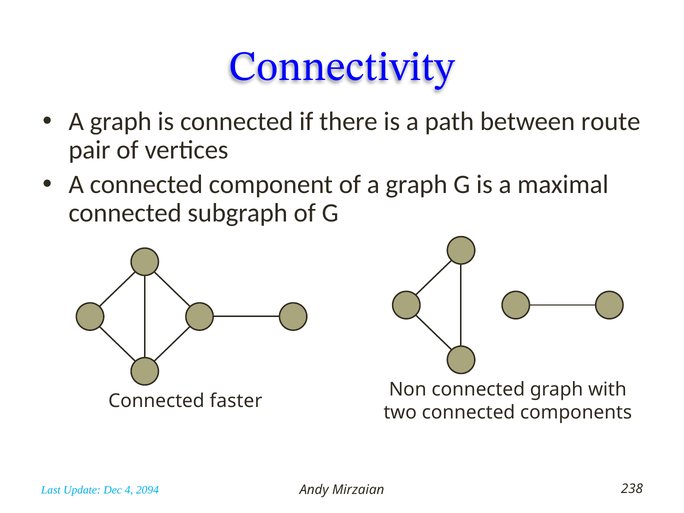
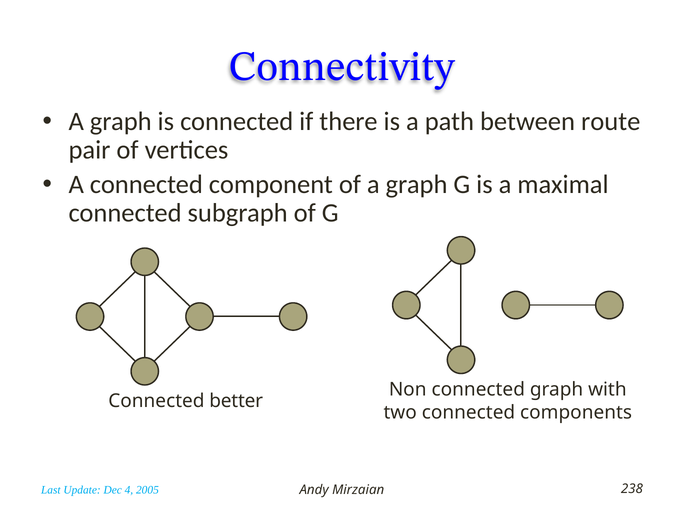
faster: faster -> better
2094: 2094 -> 2005
